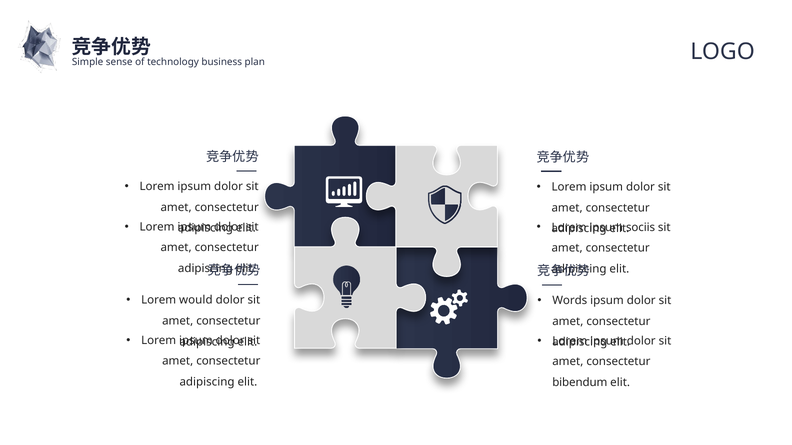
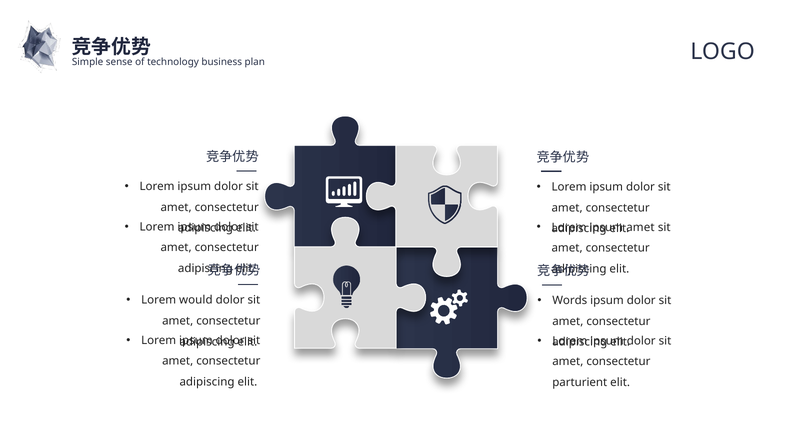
sociis at (641, 227): sociis -> amet
bibendum: bibendum -> parturient
